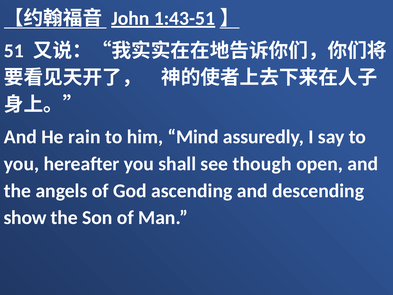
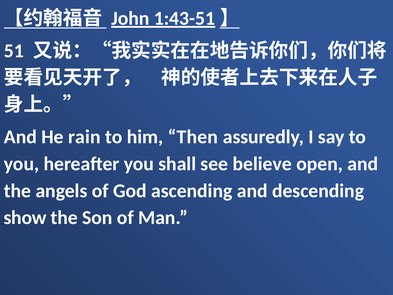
Mind: Mind -> Then
though: though -> believe
